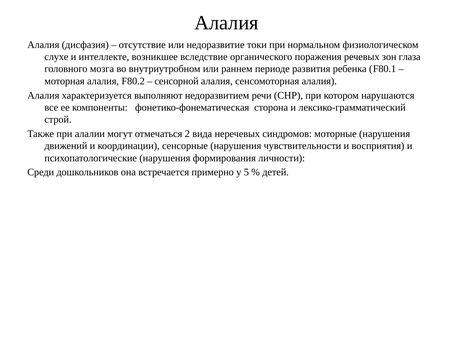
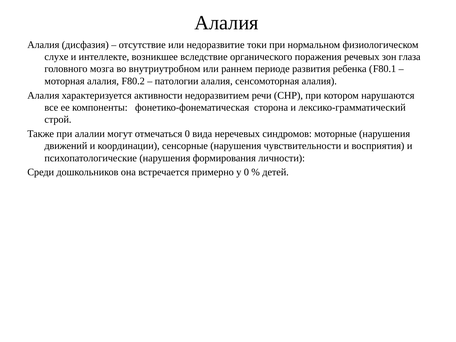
сенсорной: сенсорной -> патологии
выполняют: выполняют -> активности
отмечаться 2: 2 -> 0
у 5: 5 -> 0
